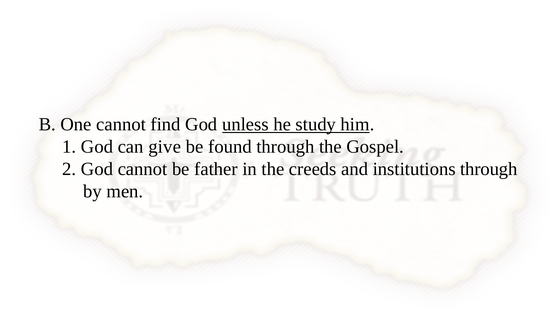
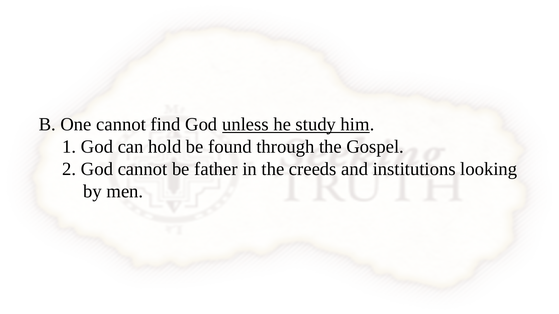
give: give -> hold
institutions through: through -> looking
